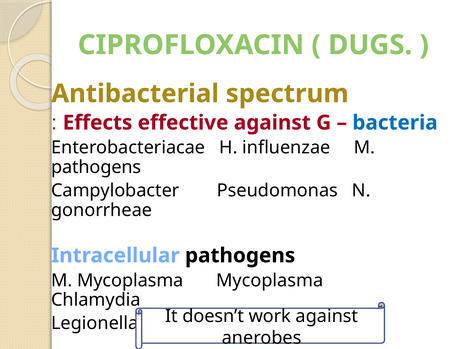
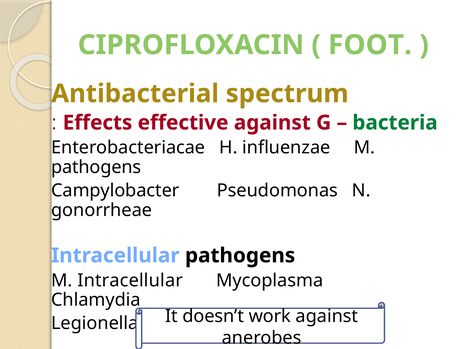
DUGS: DUGS -> FOOT
bacteria colour: blue -> green
M Mycoplasma: Mycoplasma -> Intracellular
